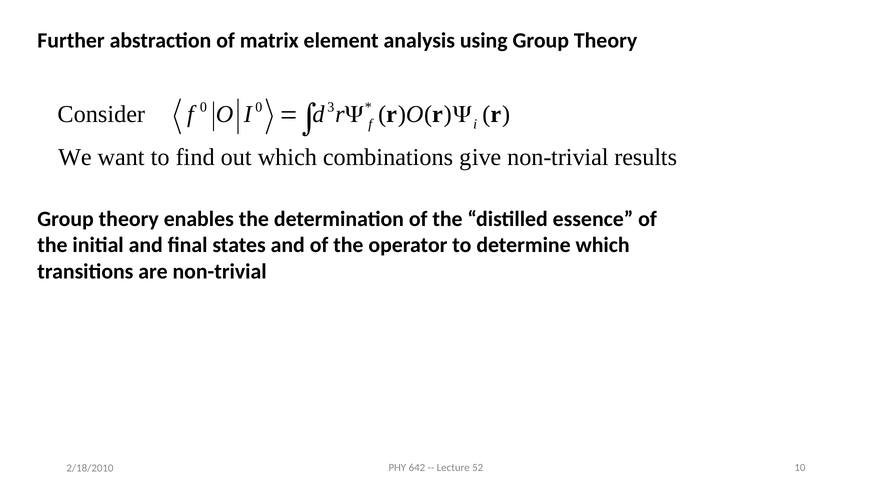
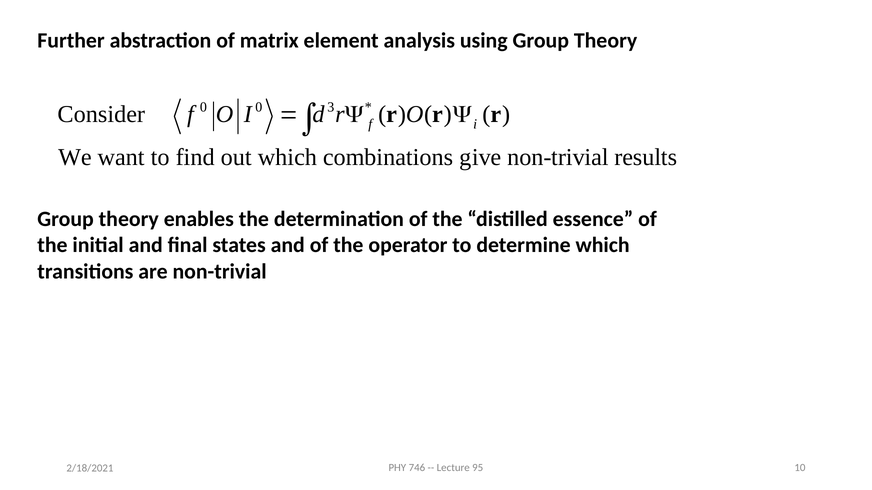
642: 642 -> 746
52: 52 -> 95
2/18/2010: 2/18/2010 -> 2/18/2021
